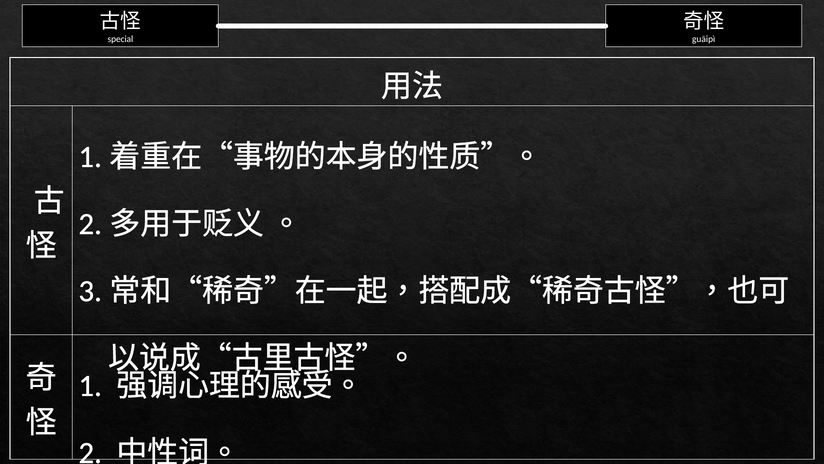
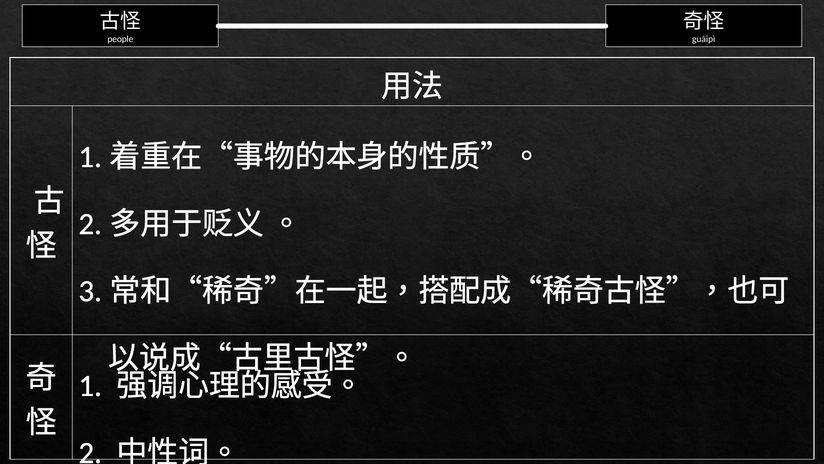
special: special -> people
